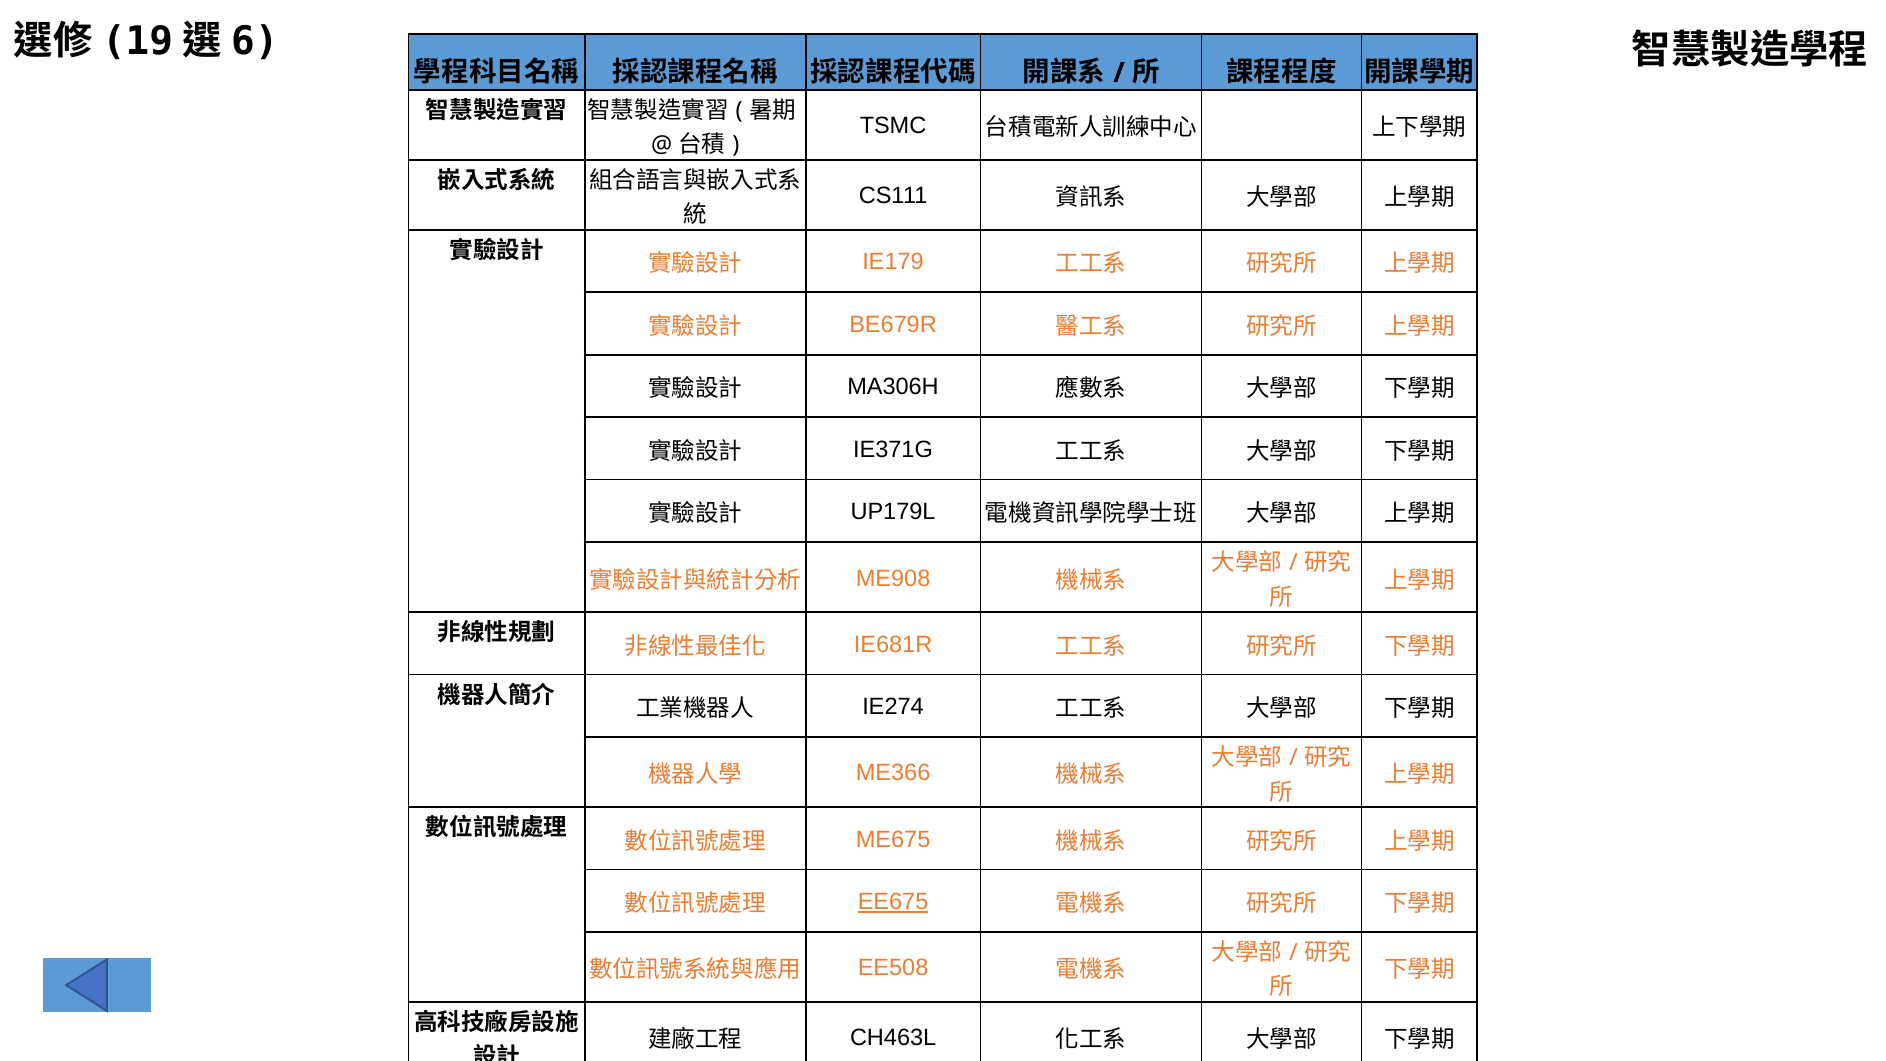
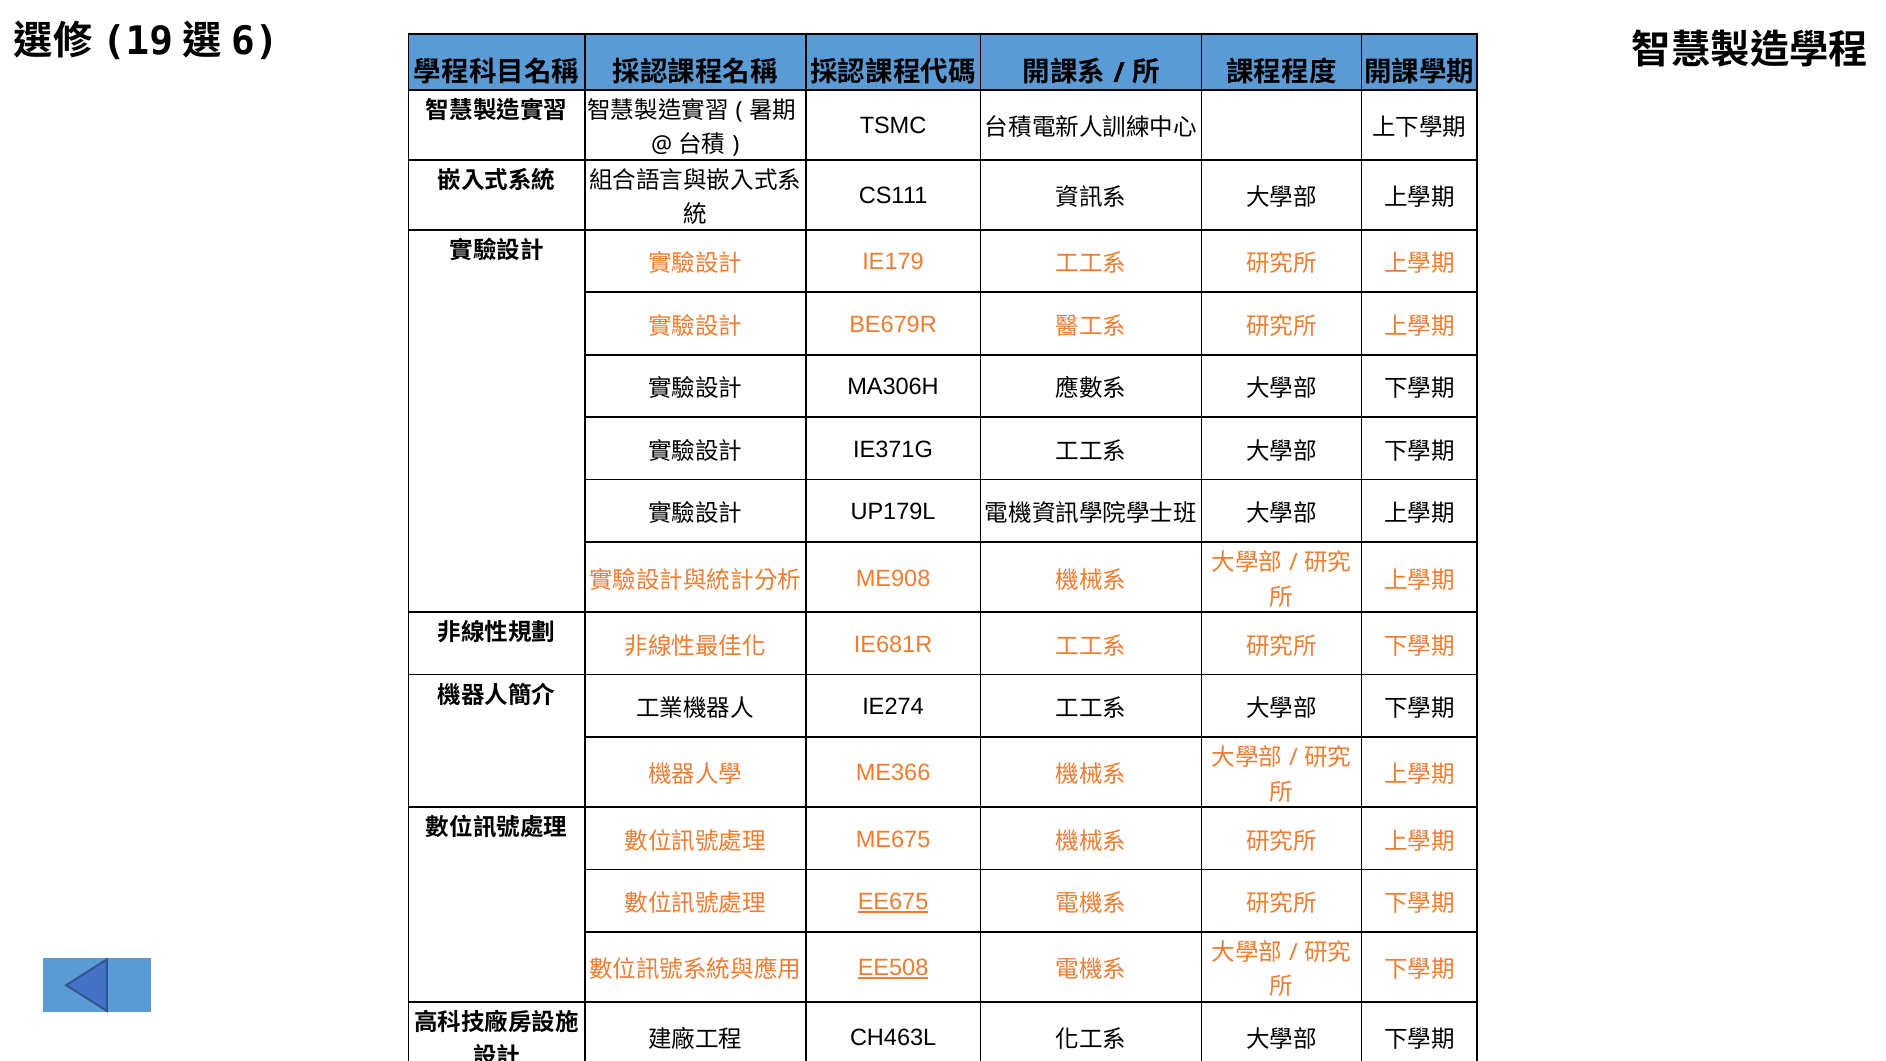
EE508 underline: none -> present
